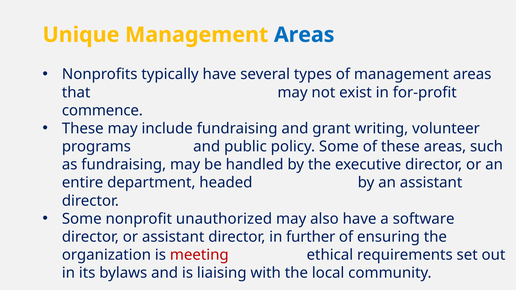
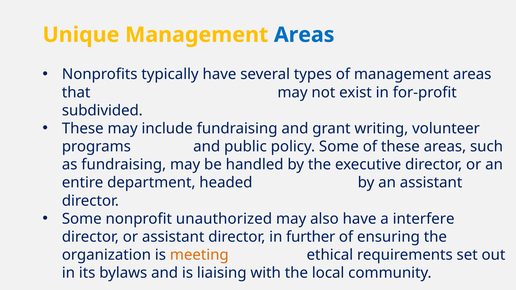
commence: commence -> subdivided
software: software -> interfere
meeting colour: red -> orange
